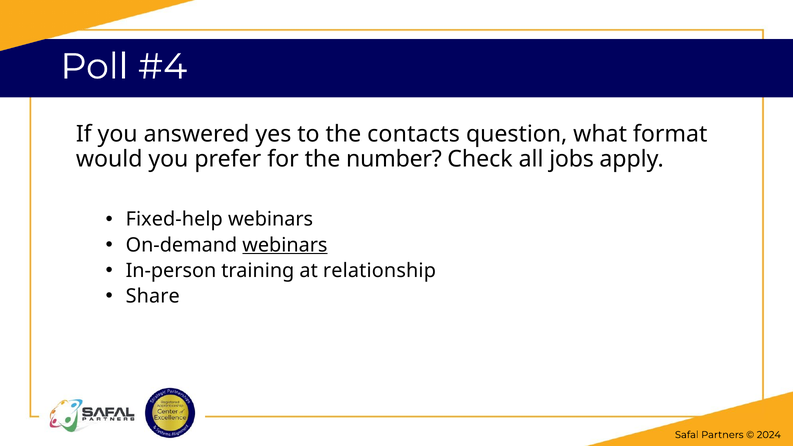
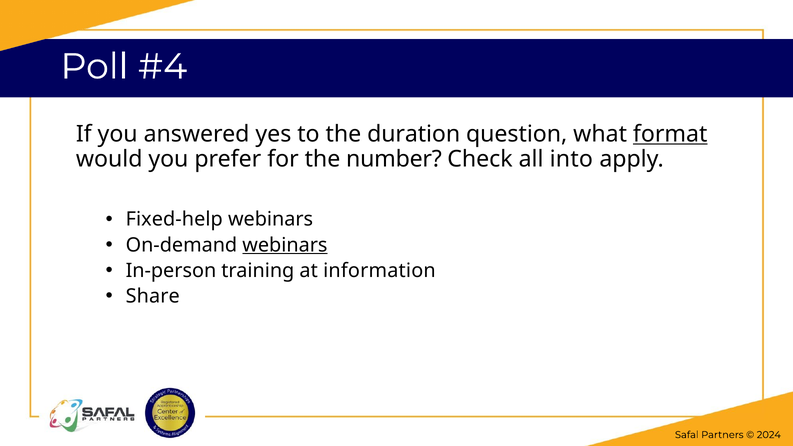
contacts: contacts -> duration
format underline: none -> present
jobs: jobs -> into
relationship: relationship -> information
